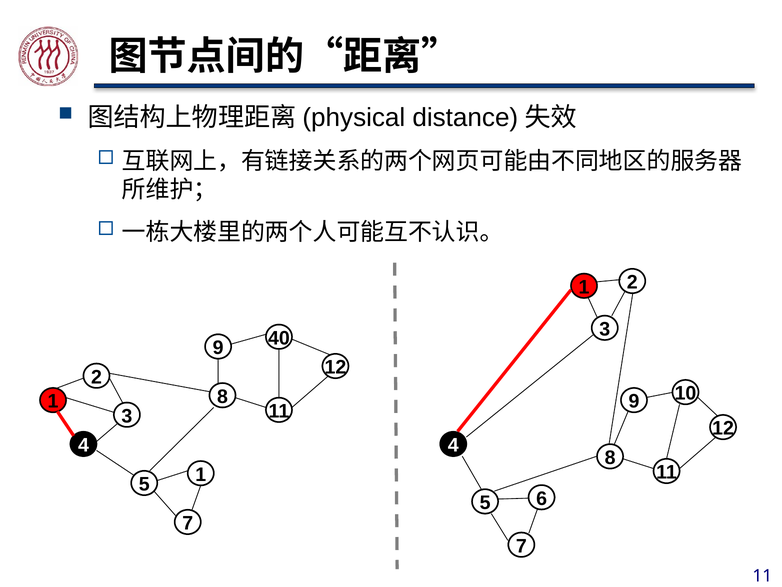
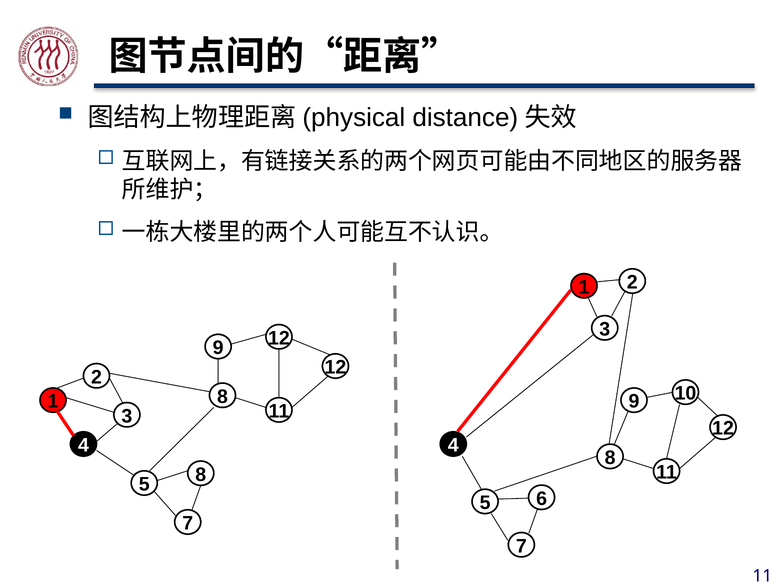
9 40: 40 -> 12
5 1: 1 -> 8
